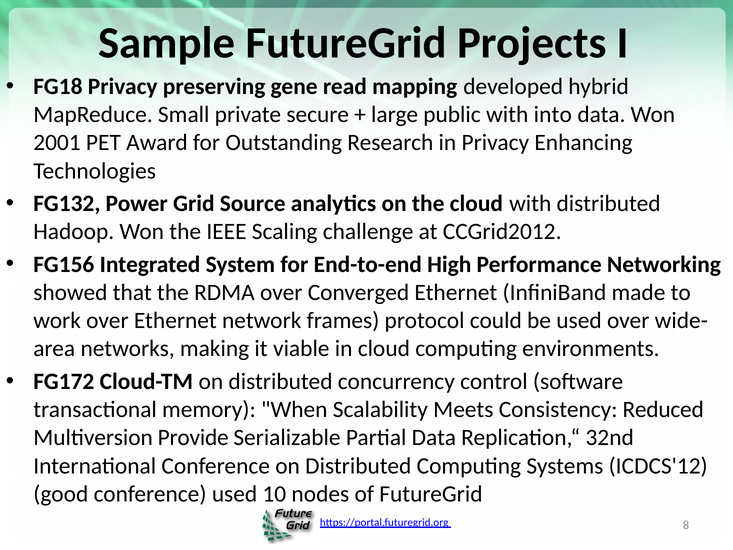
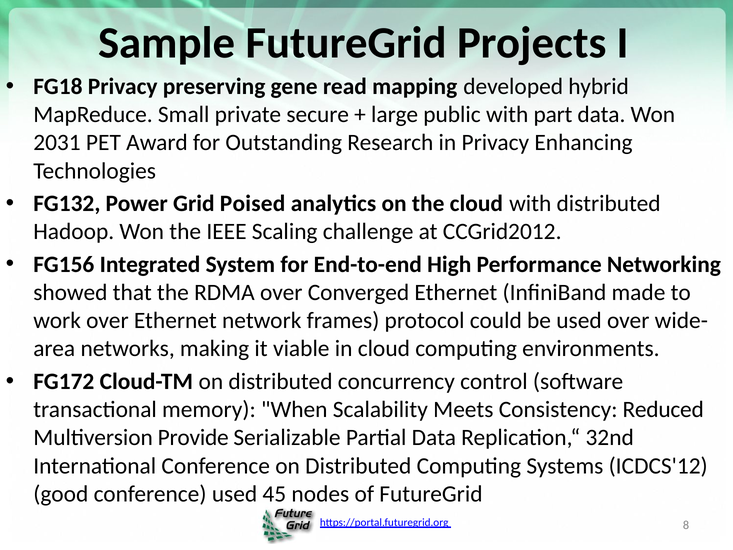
into: into -> part
2001: 2001 -> 2031
Source: Source -> Poised
10: 10 -> 45
